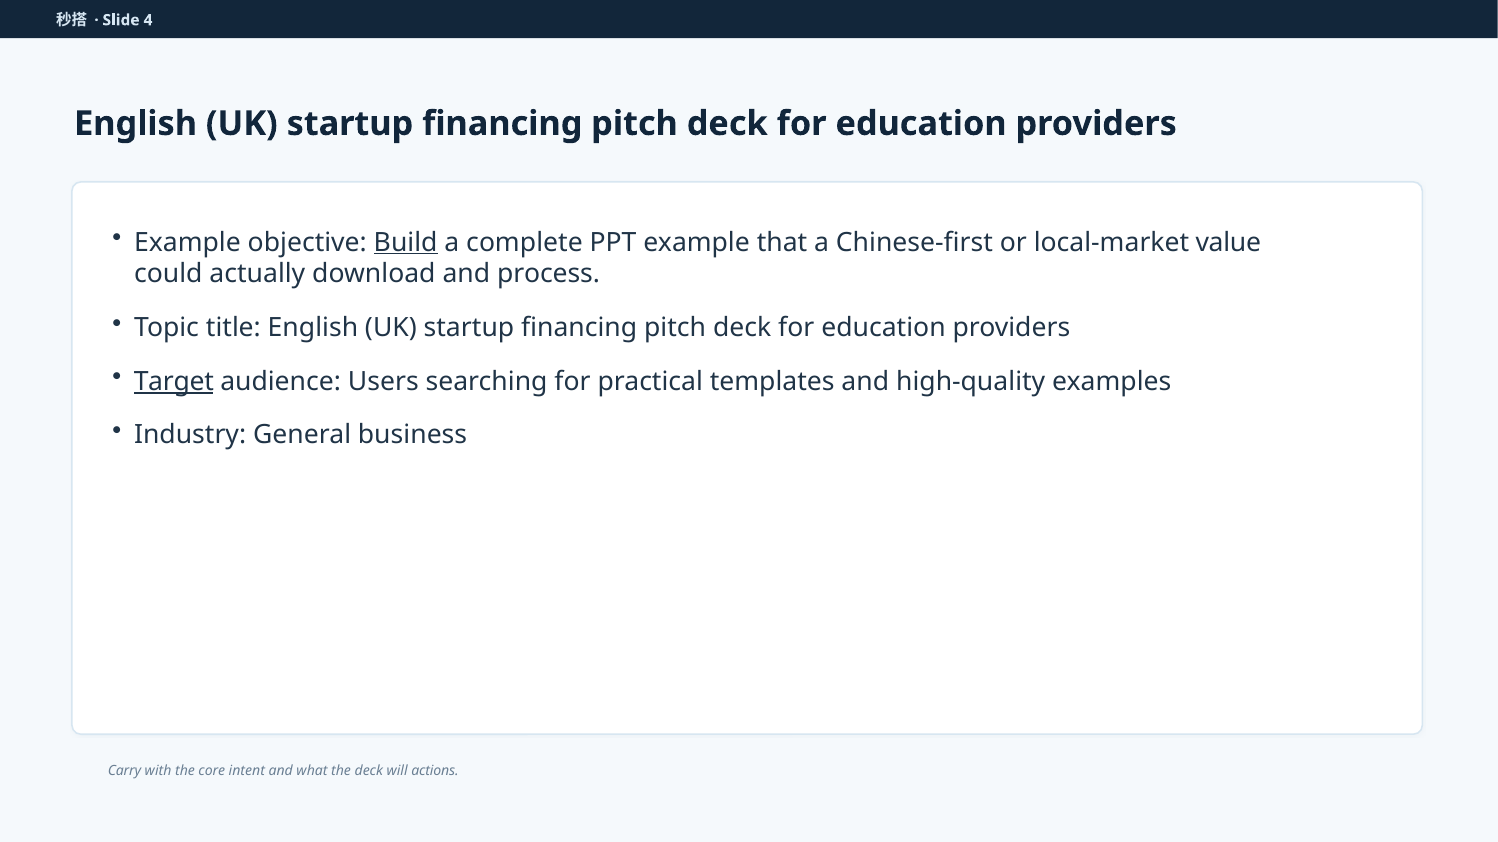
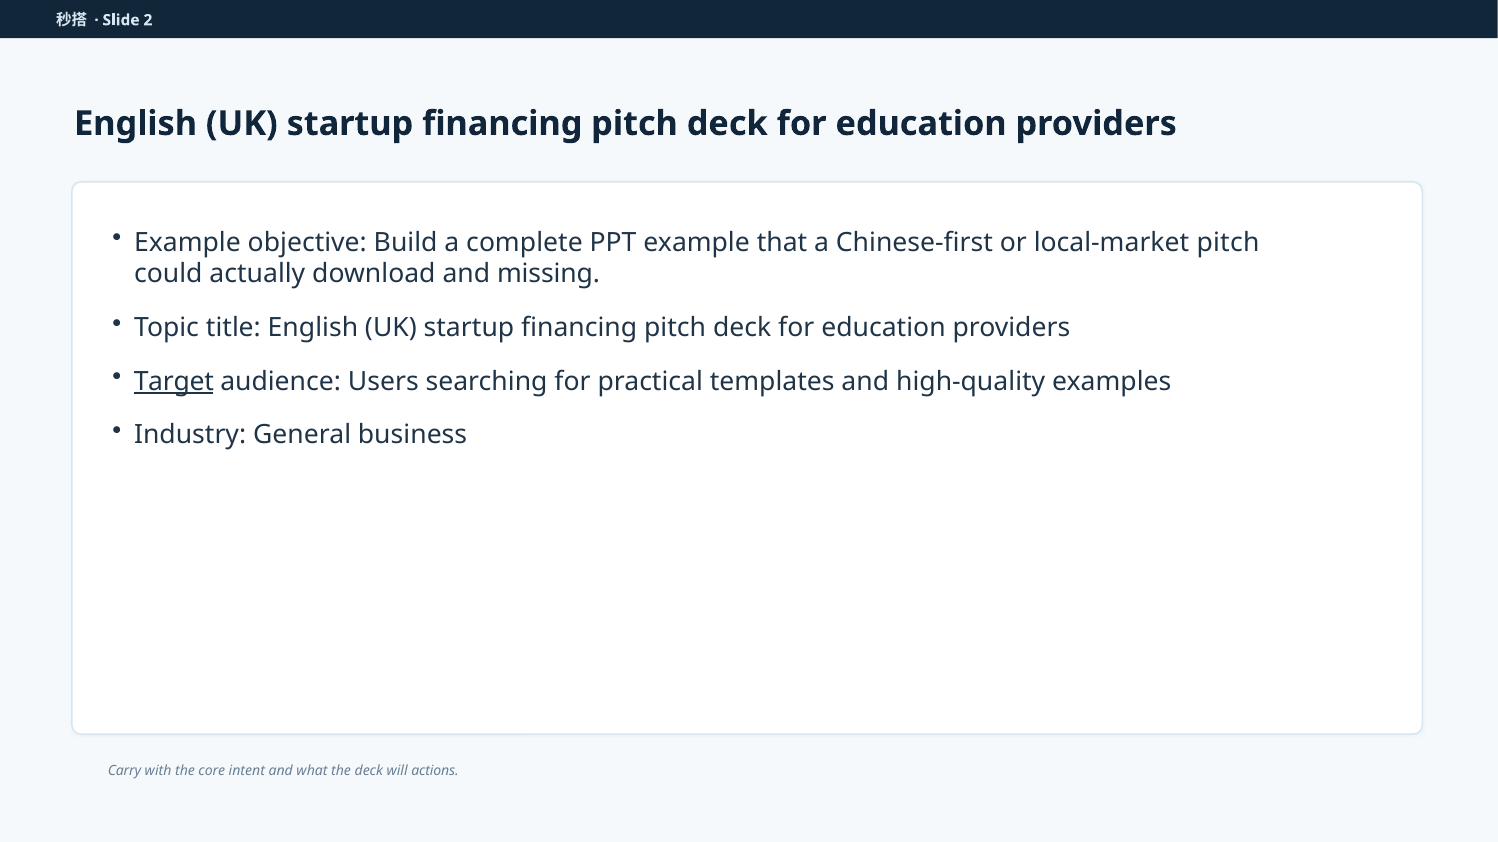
4: 4 -> 2
Build underline: present -> none
local-market value: value -> pitch
process: process -> missing
